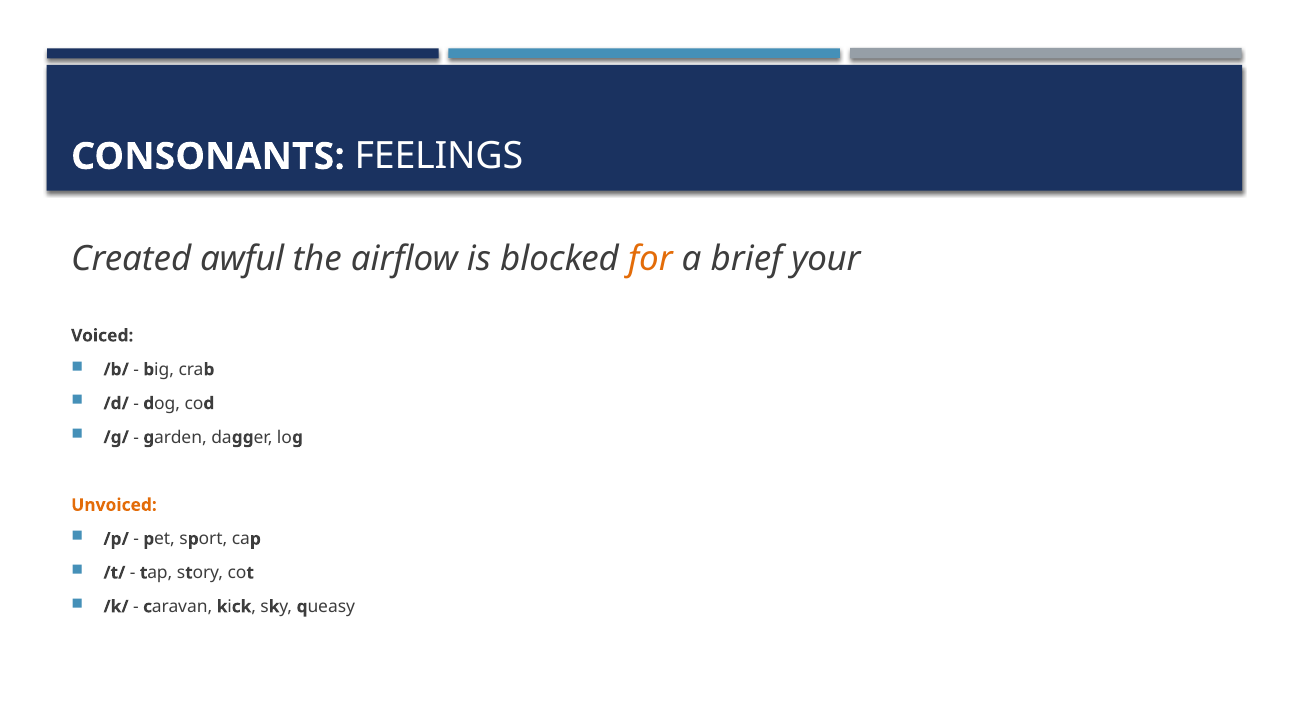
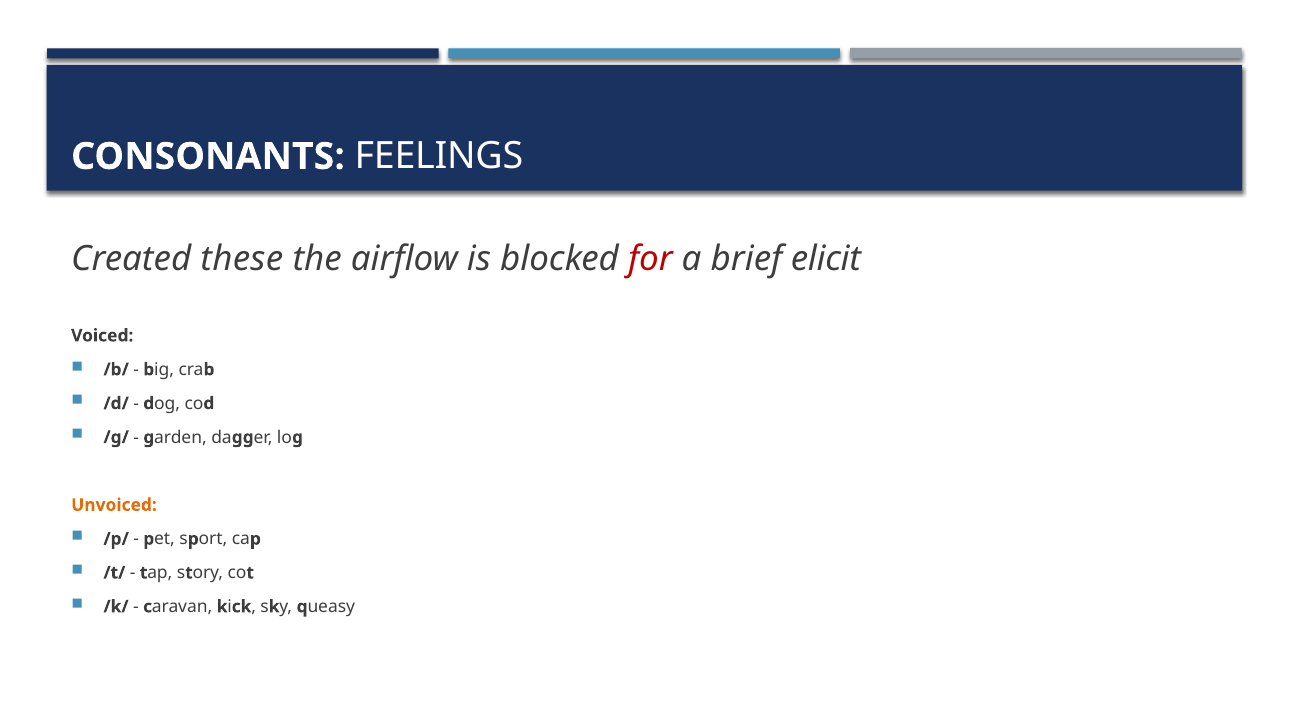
awful: awful -> these
for colour: orange -> red
your: your -> elicit
